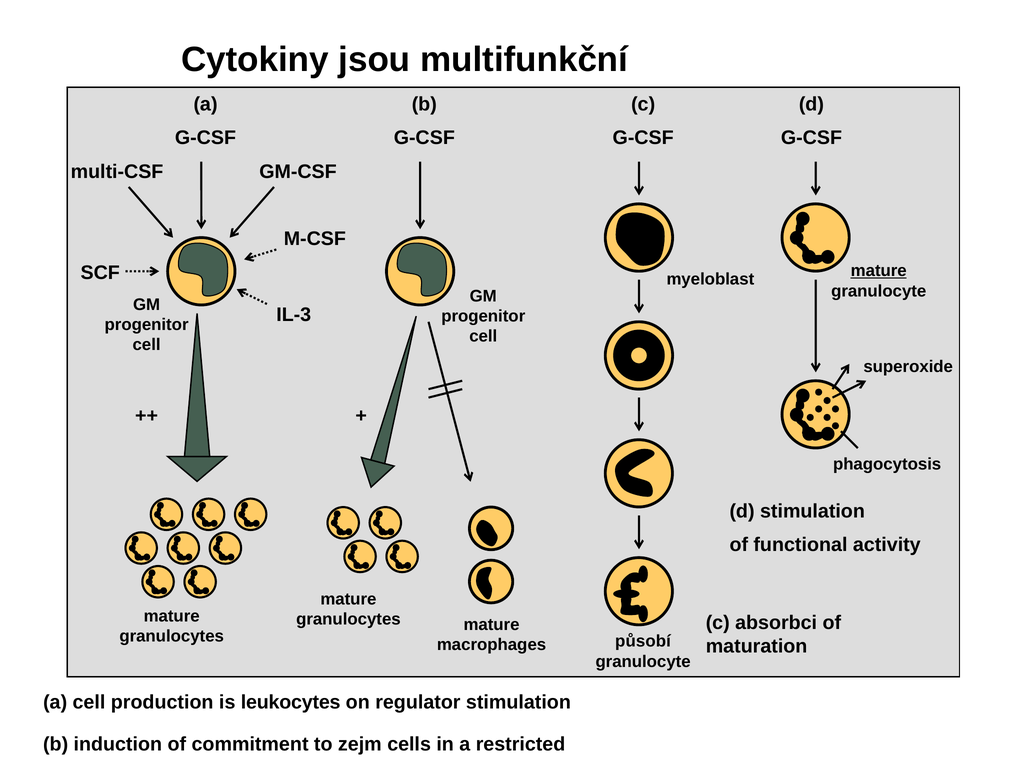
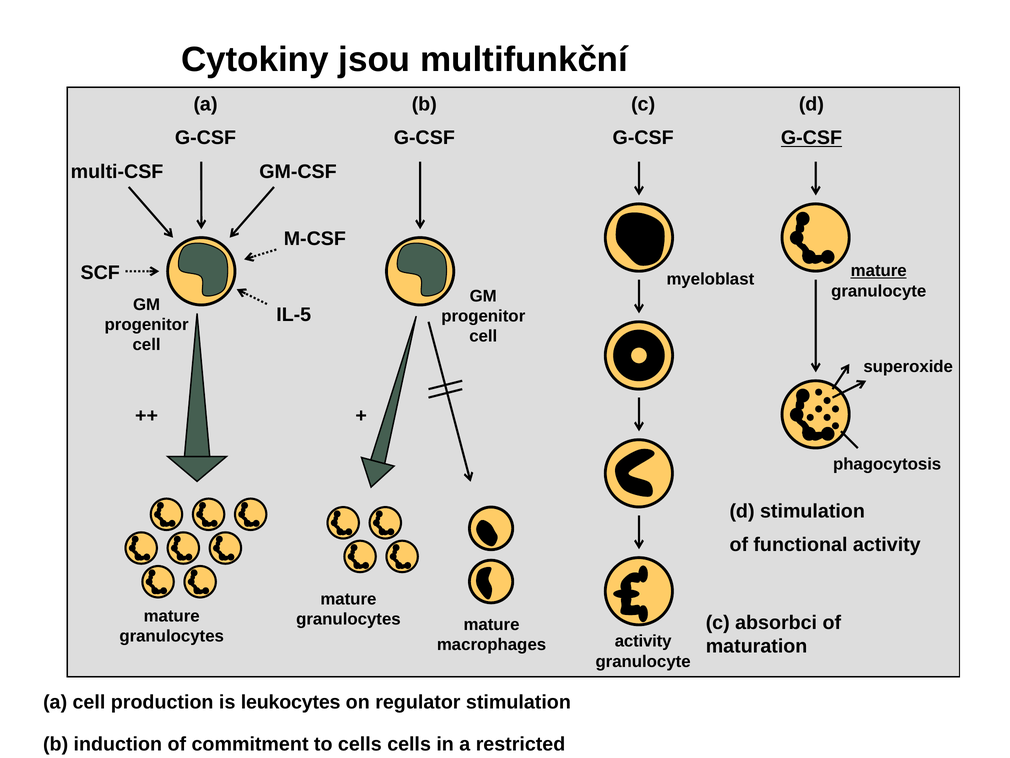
G-CSF at (811, 138) underline: none -> present
IL-3: IL-3 -> IL-5
působí at (643, 641): působí -> activity
to zejm: zejm -> cells
